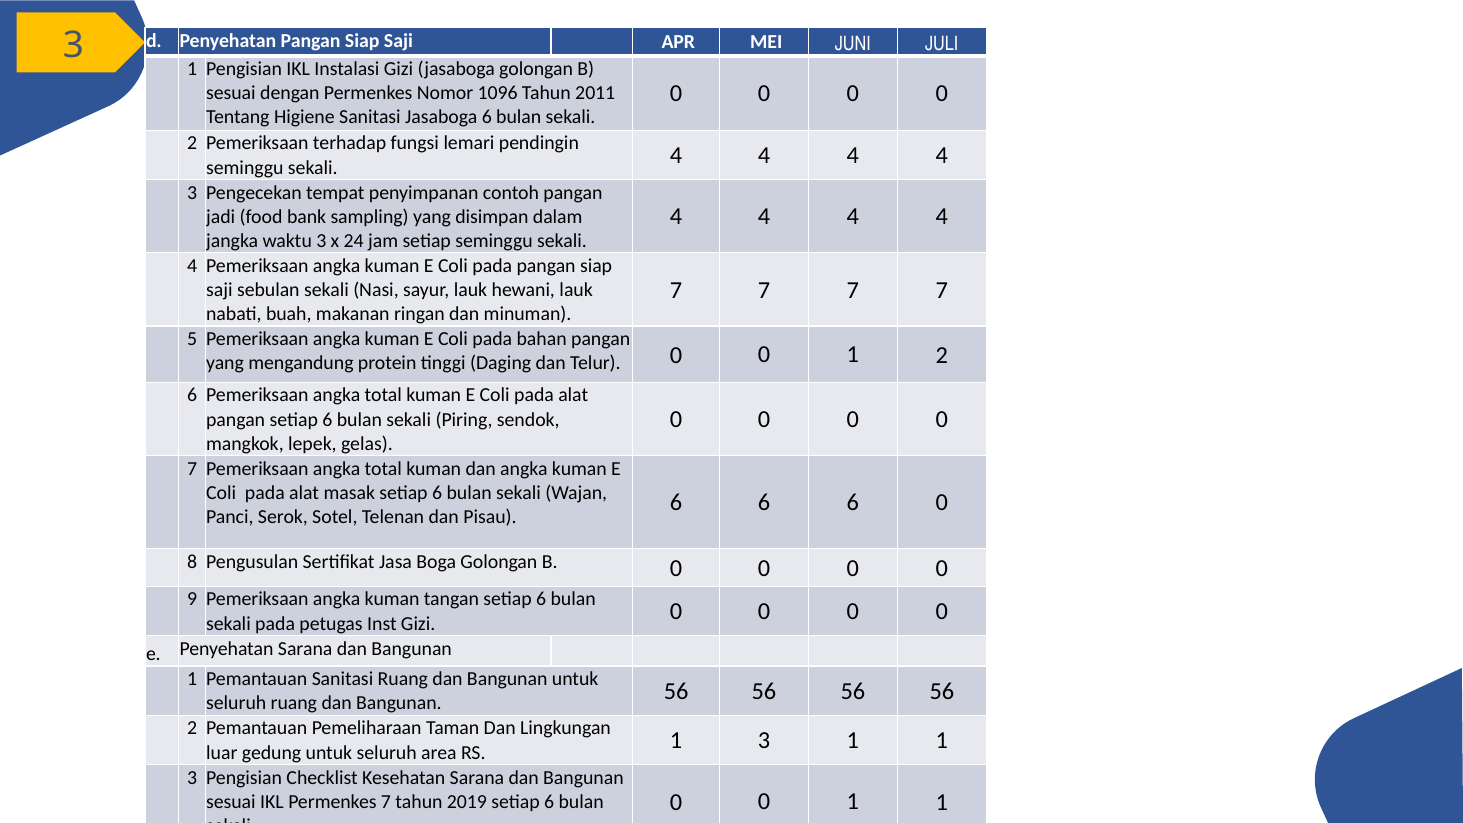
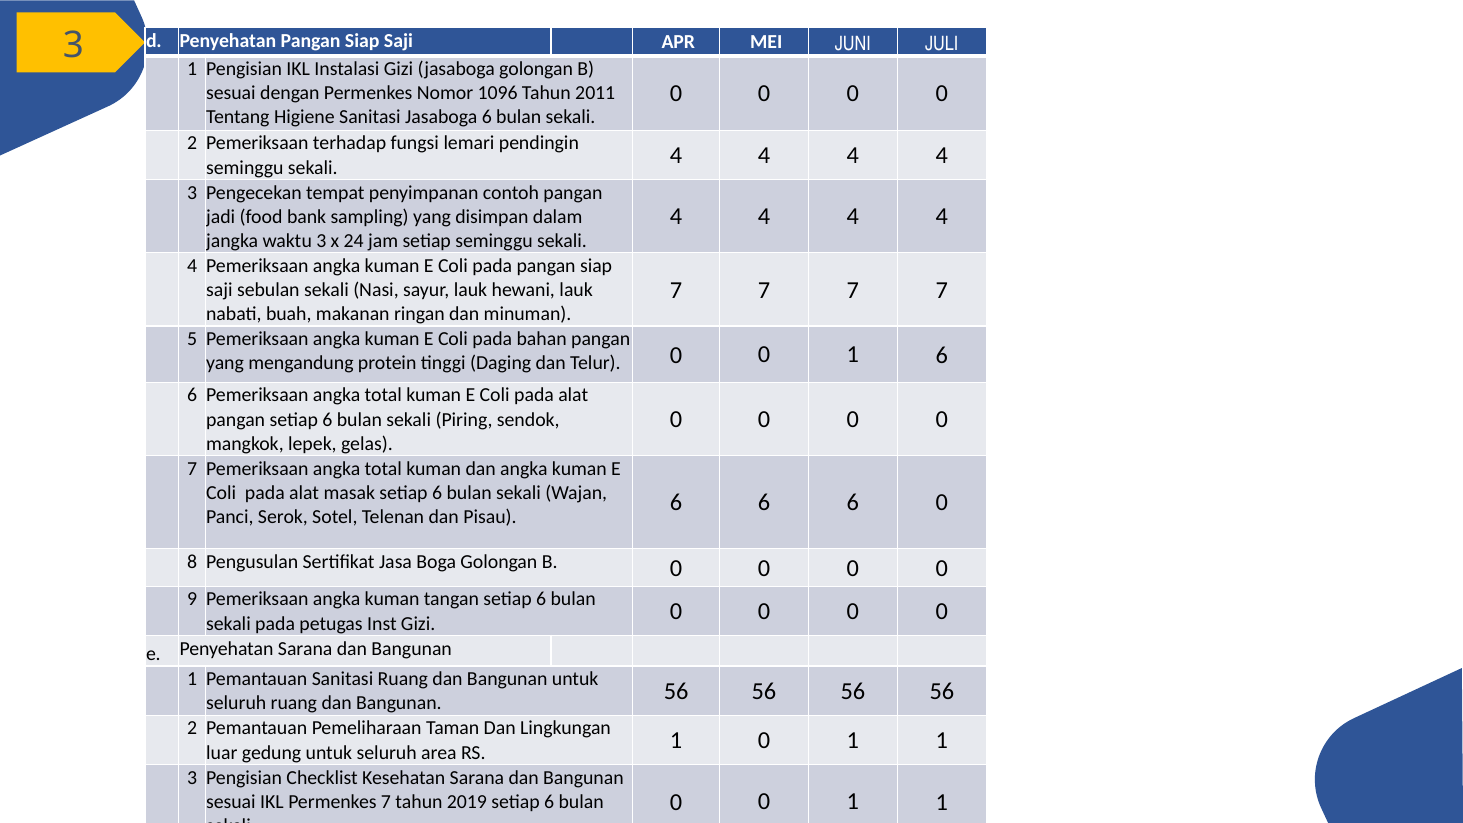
1 2: 2 -> 6
RS 1 3: 3 -> 0
